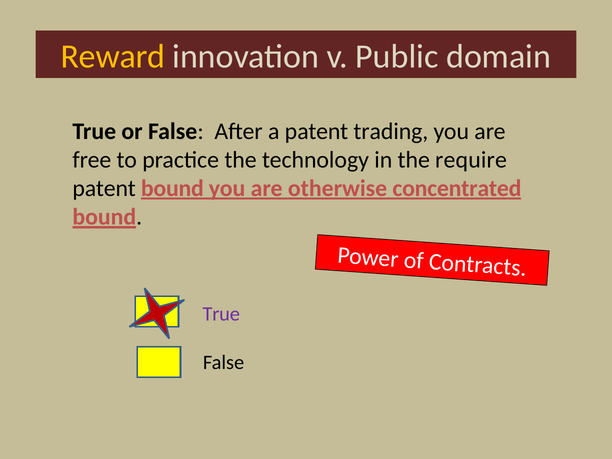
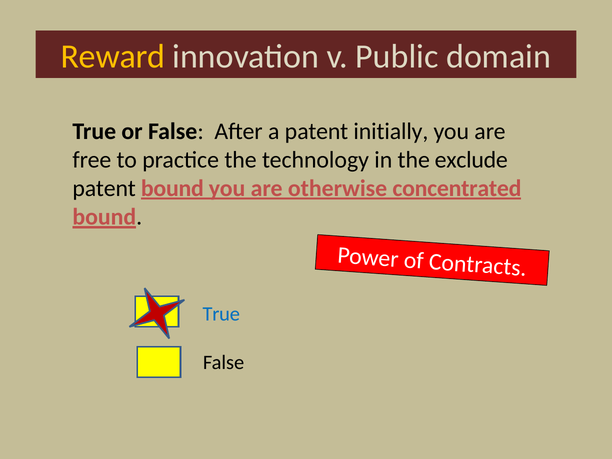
trading: trading -> initially
require: require -> exclude
True at (221, 314) colour: purple -> blue
